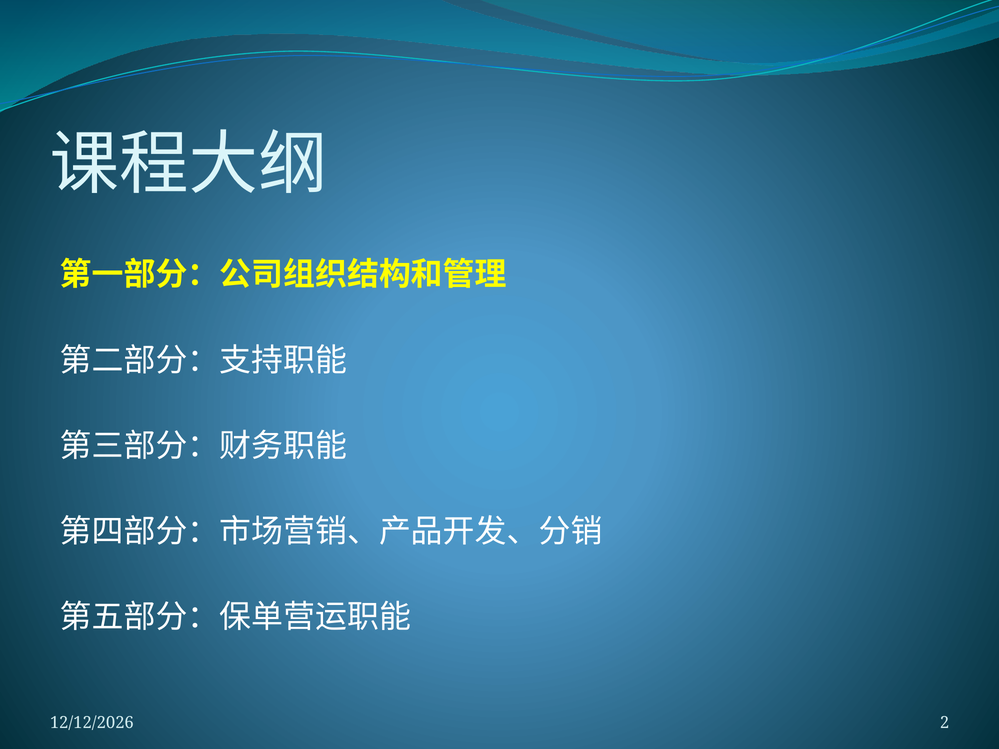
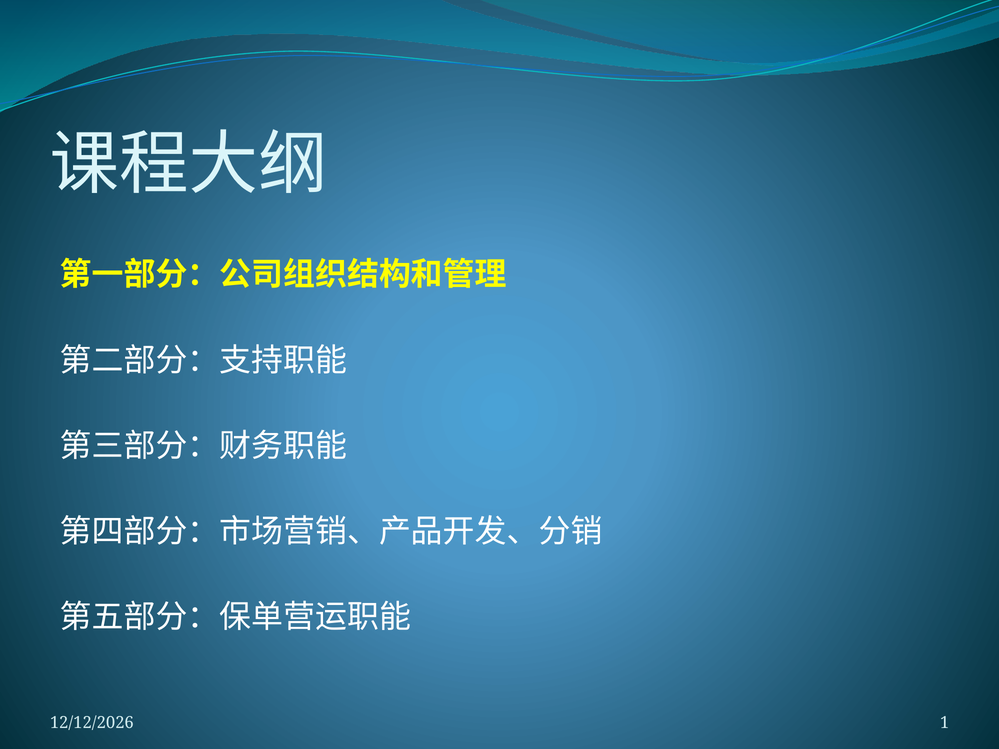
2: 2 -> 1
